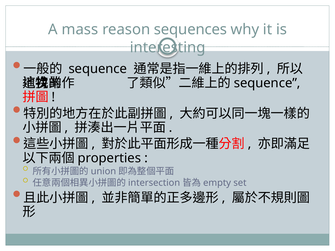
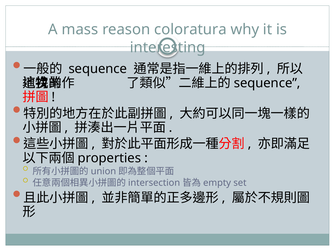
sequences: sequences -> coloratura
